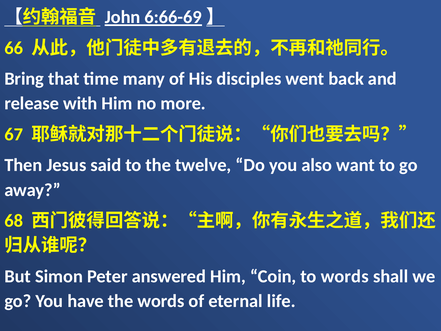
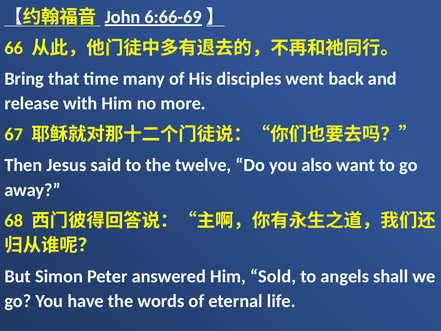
Coin: Coin -> Sold
to words: words -> angels
